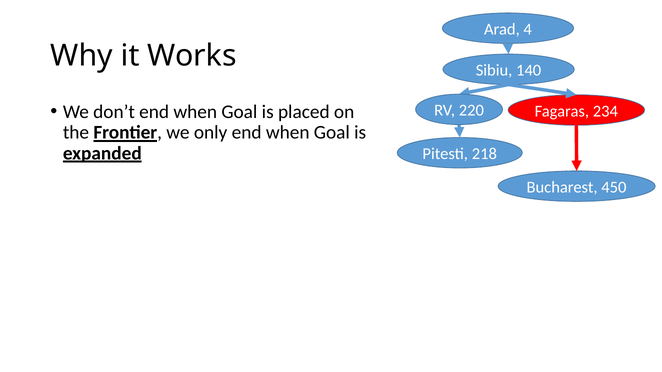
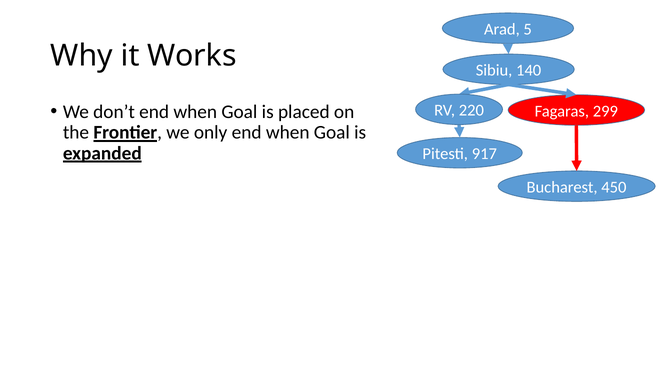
4: 4 -> 5
234: 234 -> 299
218: 218 -> 917
